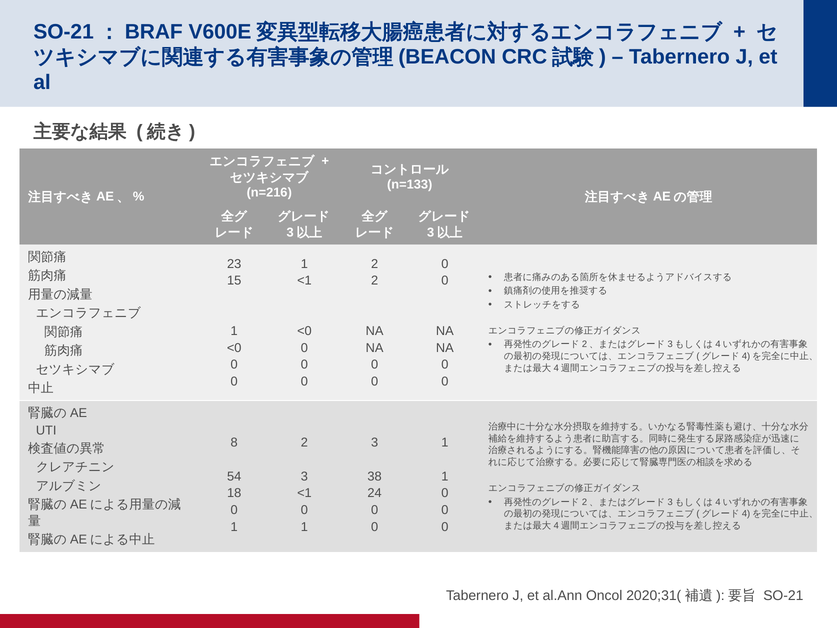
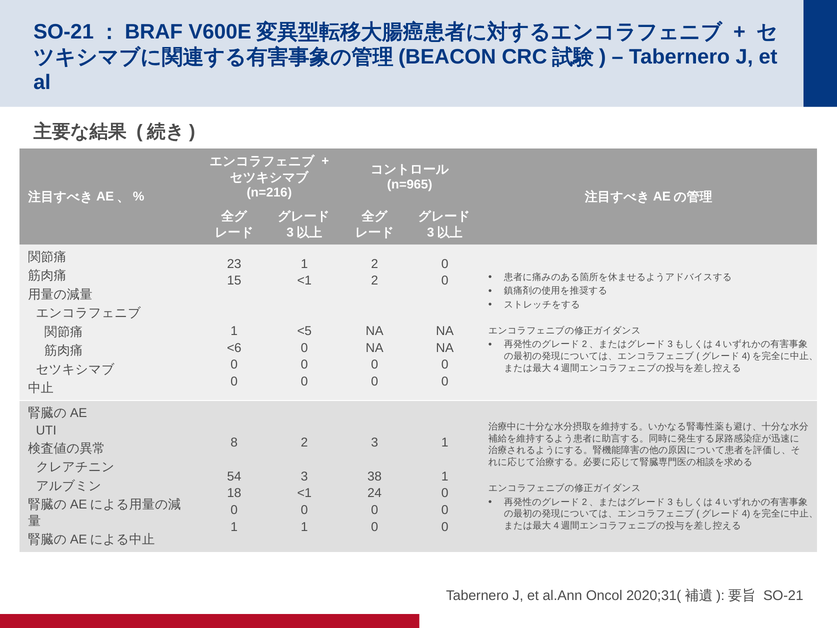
n=133: n=133 -> n=965
<0 at (304, 331): <0 -> <5
<0 at (234, 348): <0 -> <6
